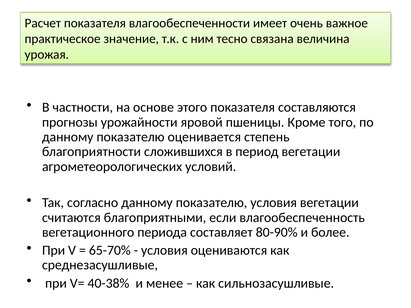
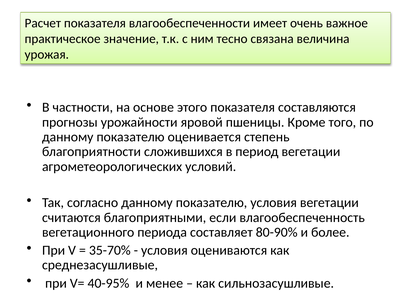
65-70%: 65-70% -> 35-70%
40-38%: 40-38% -> 40-95%
